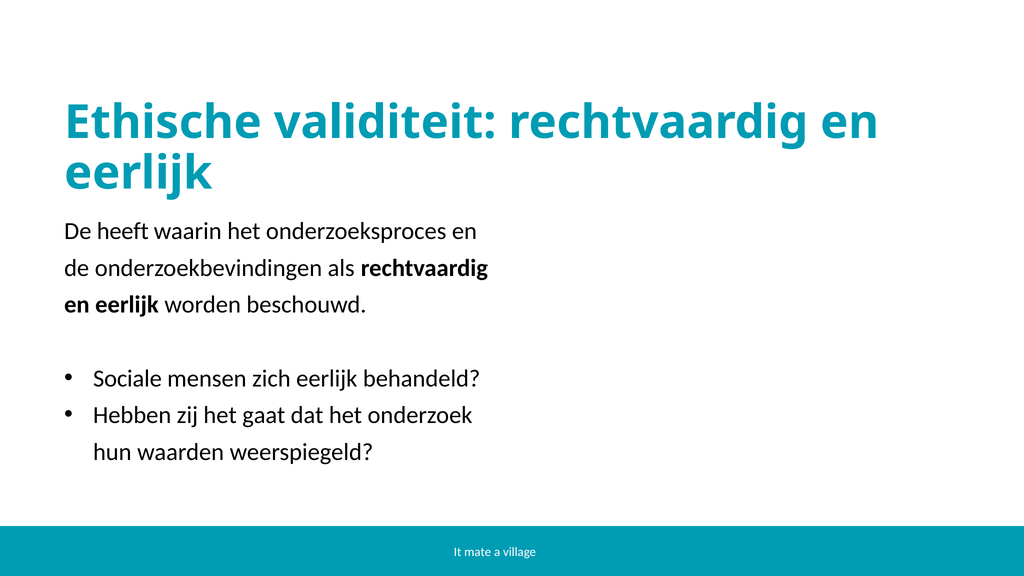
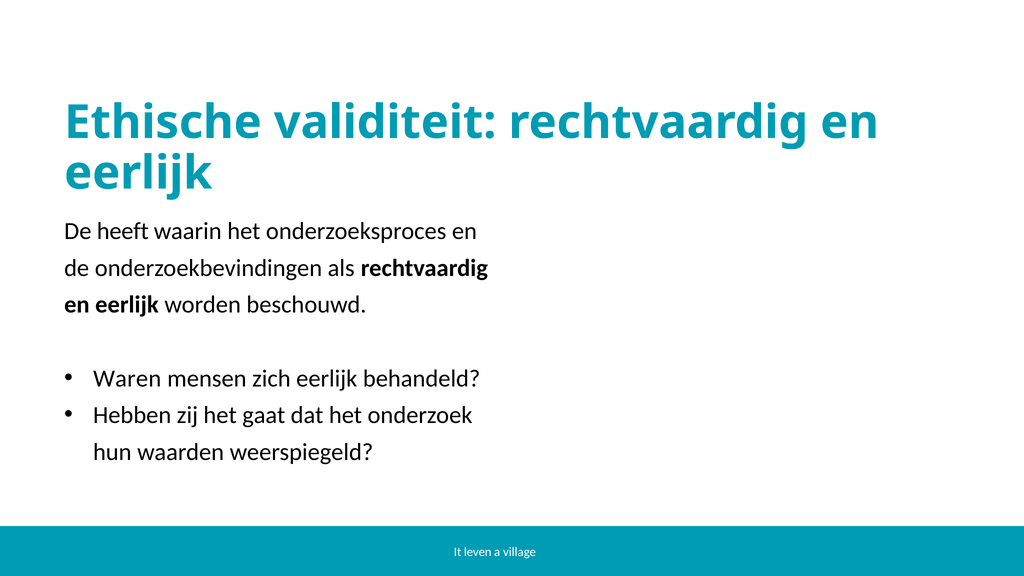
Sociale: Sociale -> Waren
mate: mate -> leven
